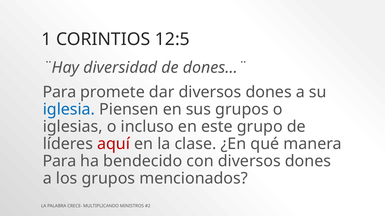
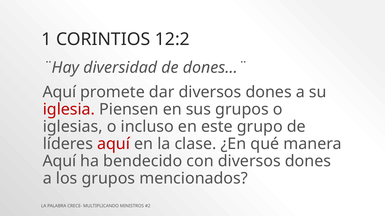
12:5: 12:5 -> 12:2
Para at (59, 92): Para -> Aquí
iglesia colour: blue -> red
Para at (59, 162): Para -> Aquí
